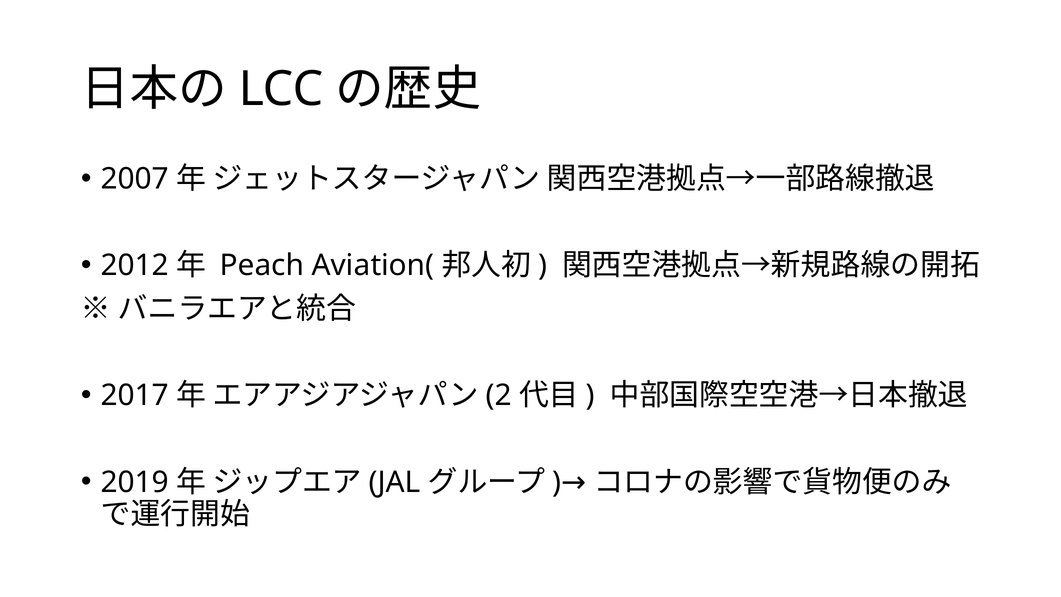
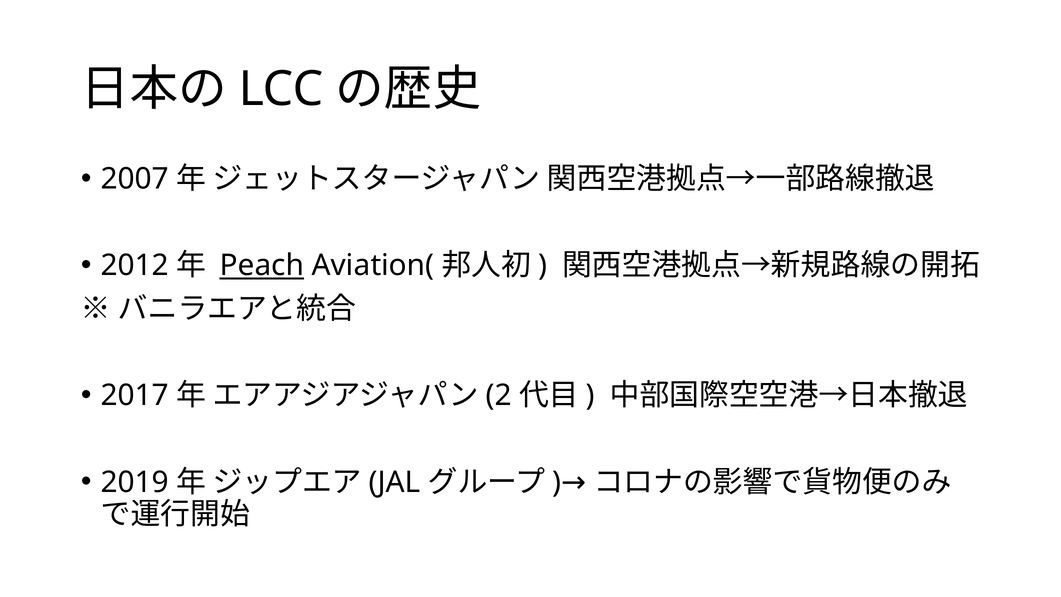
Peach underline: none -> present
